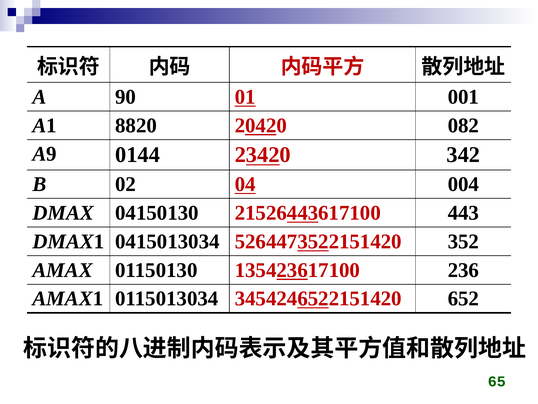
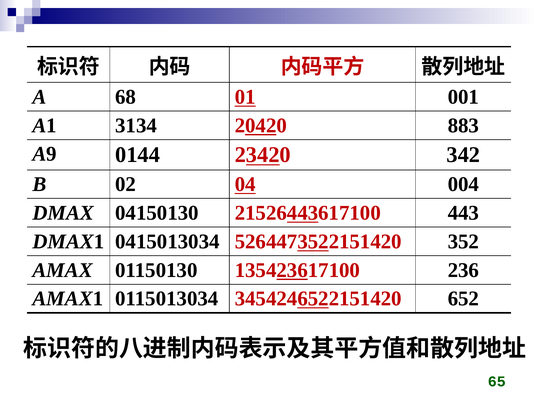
90: 90 -> 68
8820: 8820 -> 3134
082: 082 -> 883
